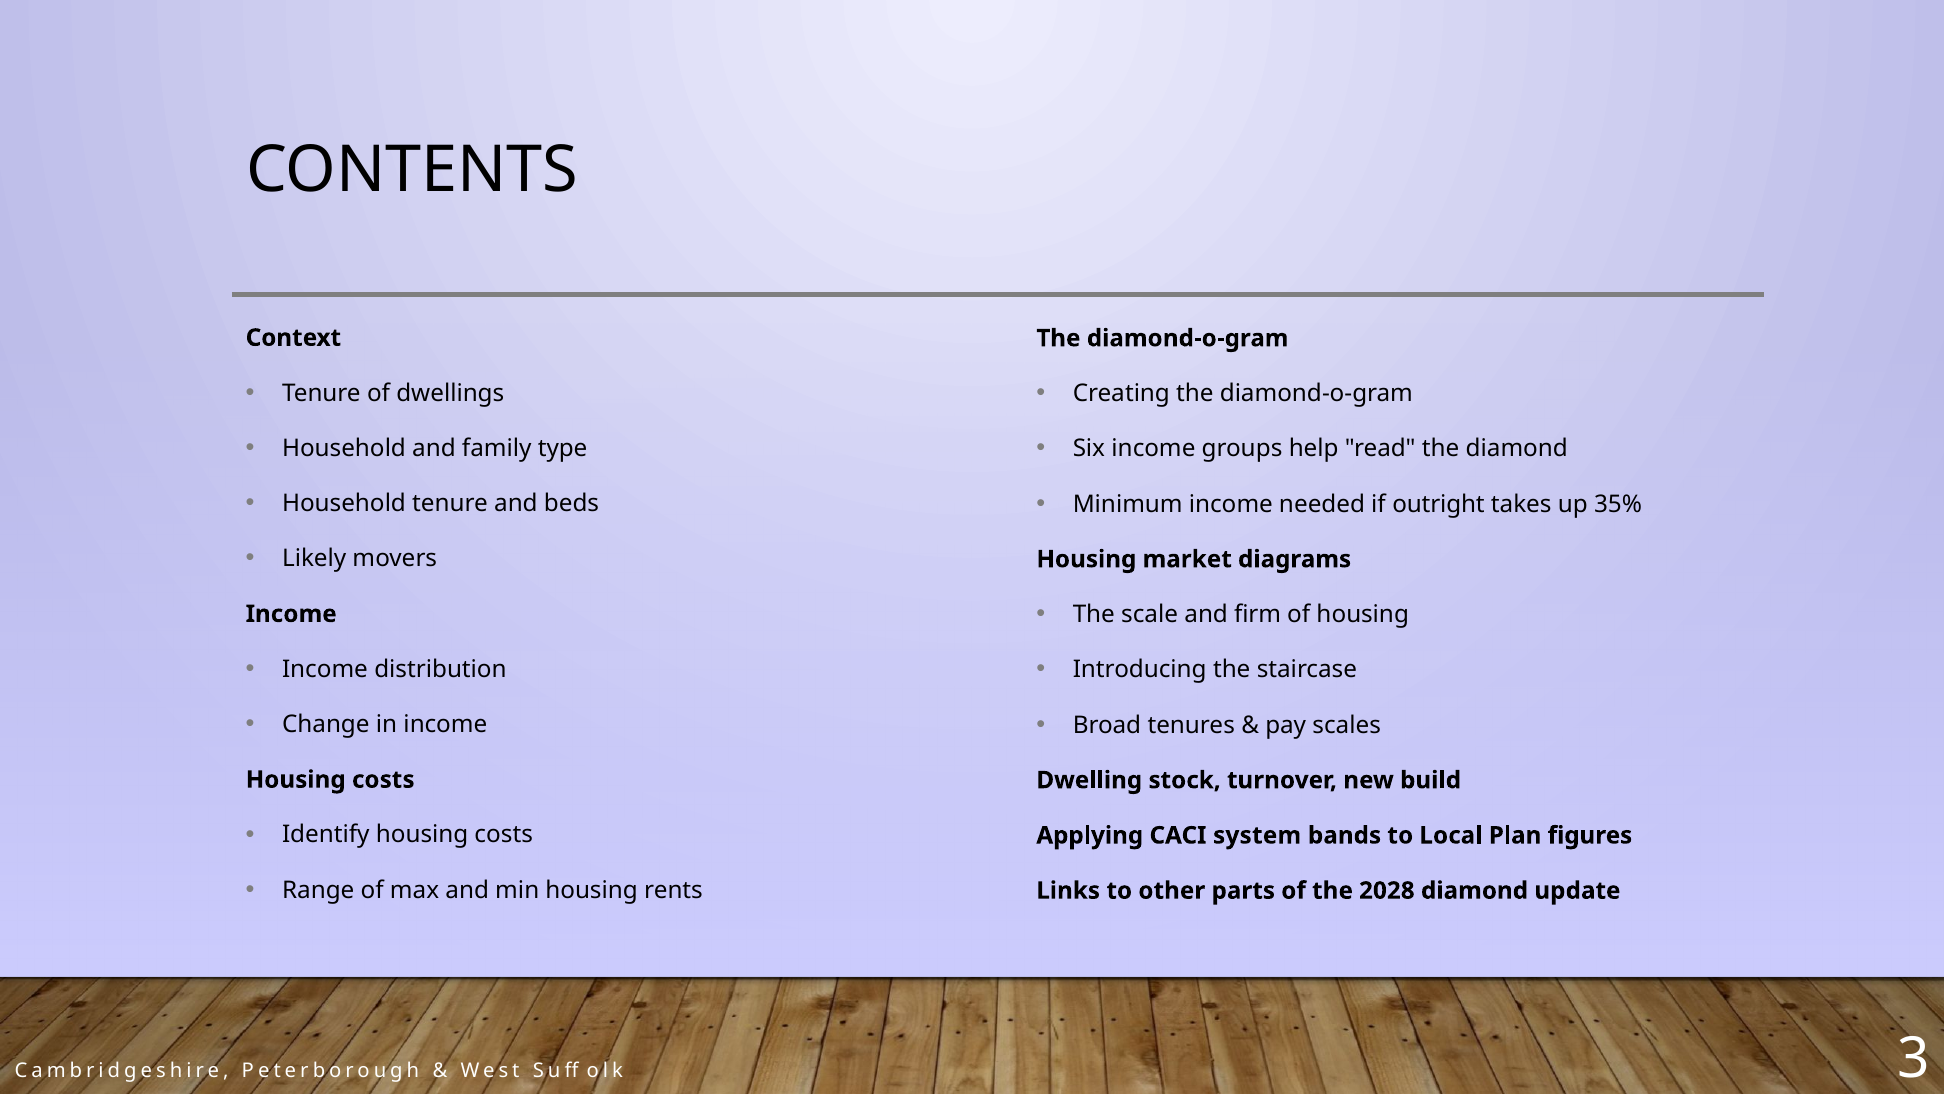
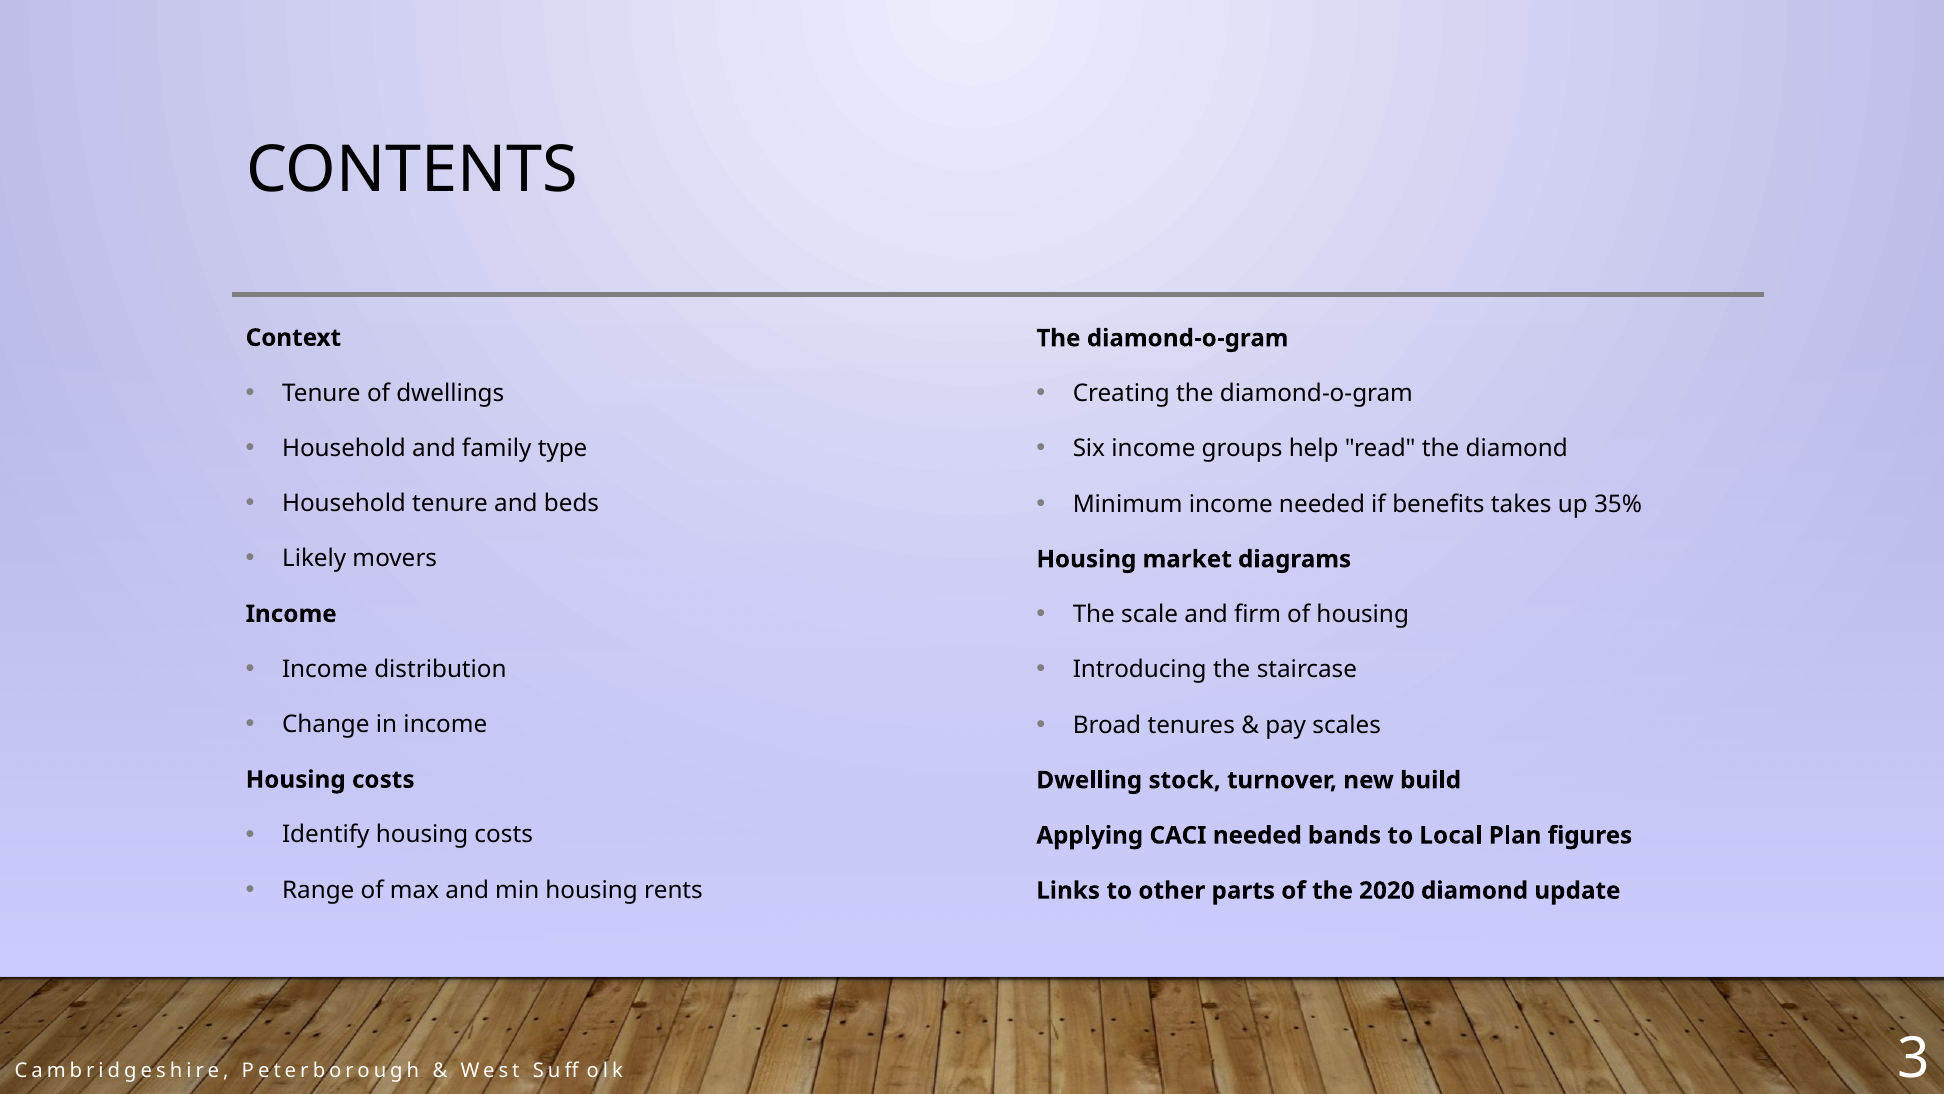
outright: outright -> benefits
CACI system: system -> needed
2028: 2028 -> 2020
